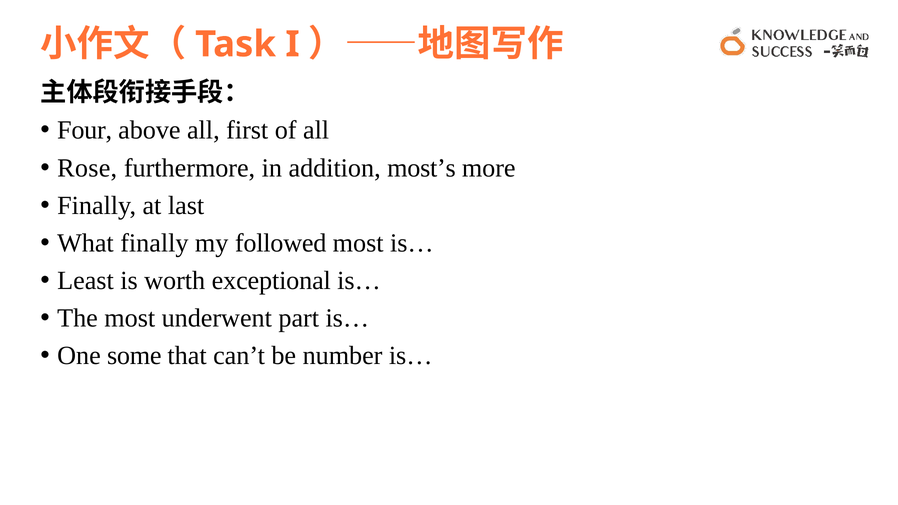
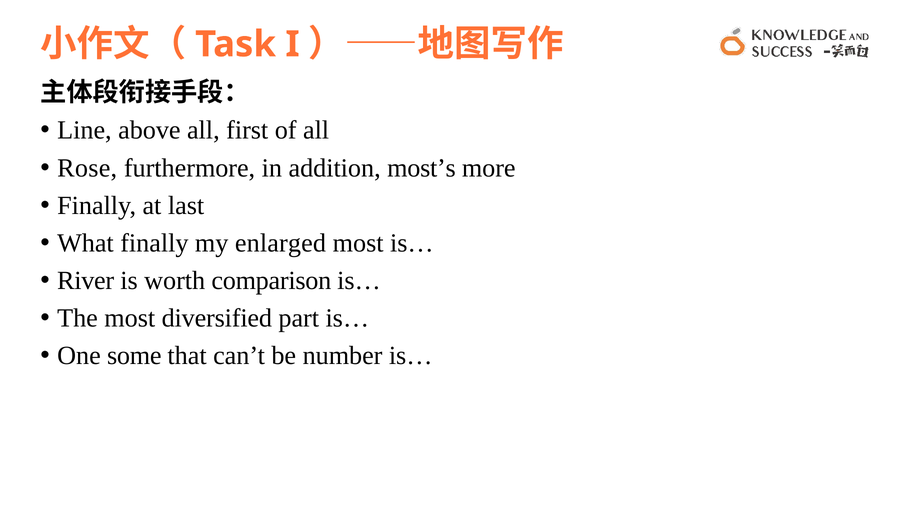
Four: Four -> Line
followed: followed -> enlarged
Least: Least -> River
exceptional: exceptional -> comparison
underwent: underwent -> diversified
